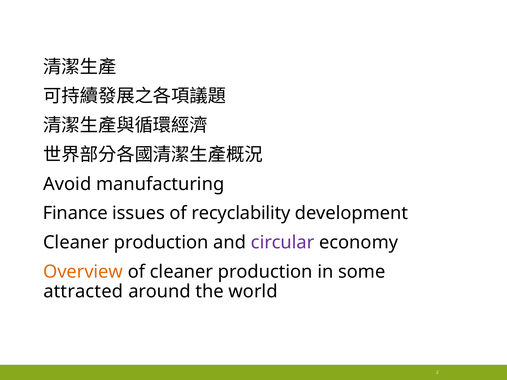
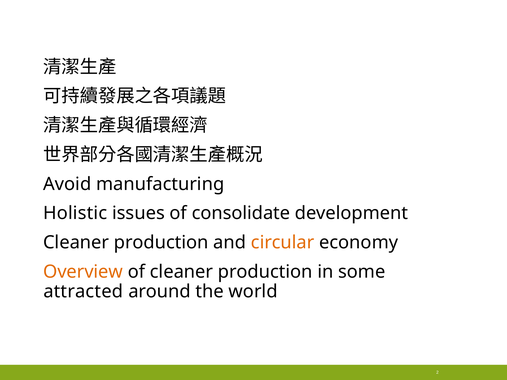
Finance: Finance -> Holistic
recyclability: recyclability -> consolidate
circular colour: purple -> orange
